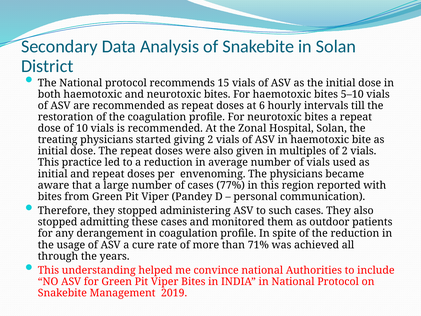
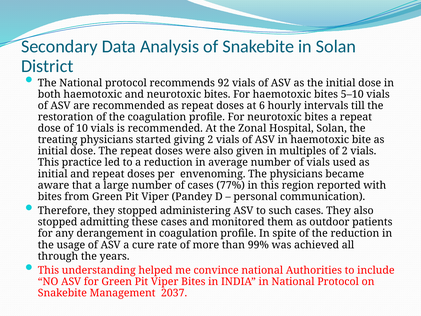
15: 15 -> 92
71%: 71% -> 99%
2019: 2019 -> 2037
